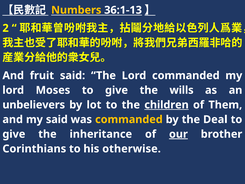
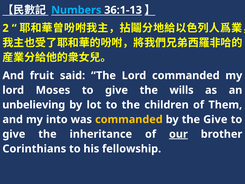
Numbers colour: yellow -> light blue
unbelievers: unbelievers -> unbelieving
children underline: present -> none
my said: said -> into
the Deal: Deal -> Give
otherwise: otherwise -> fellowship
